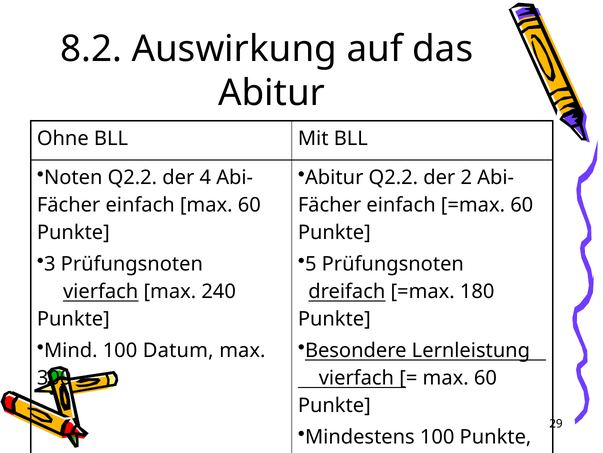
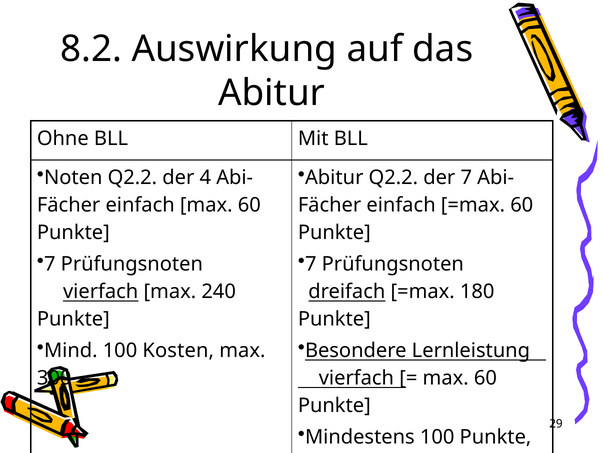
der 2: 2 -> 7
3 at (50, 264): 3 -> 7
5 at (311, 264): 5 -> 7
Datum: Datum -> Kosten
